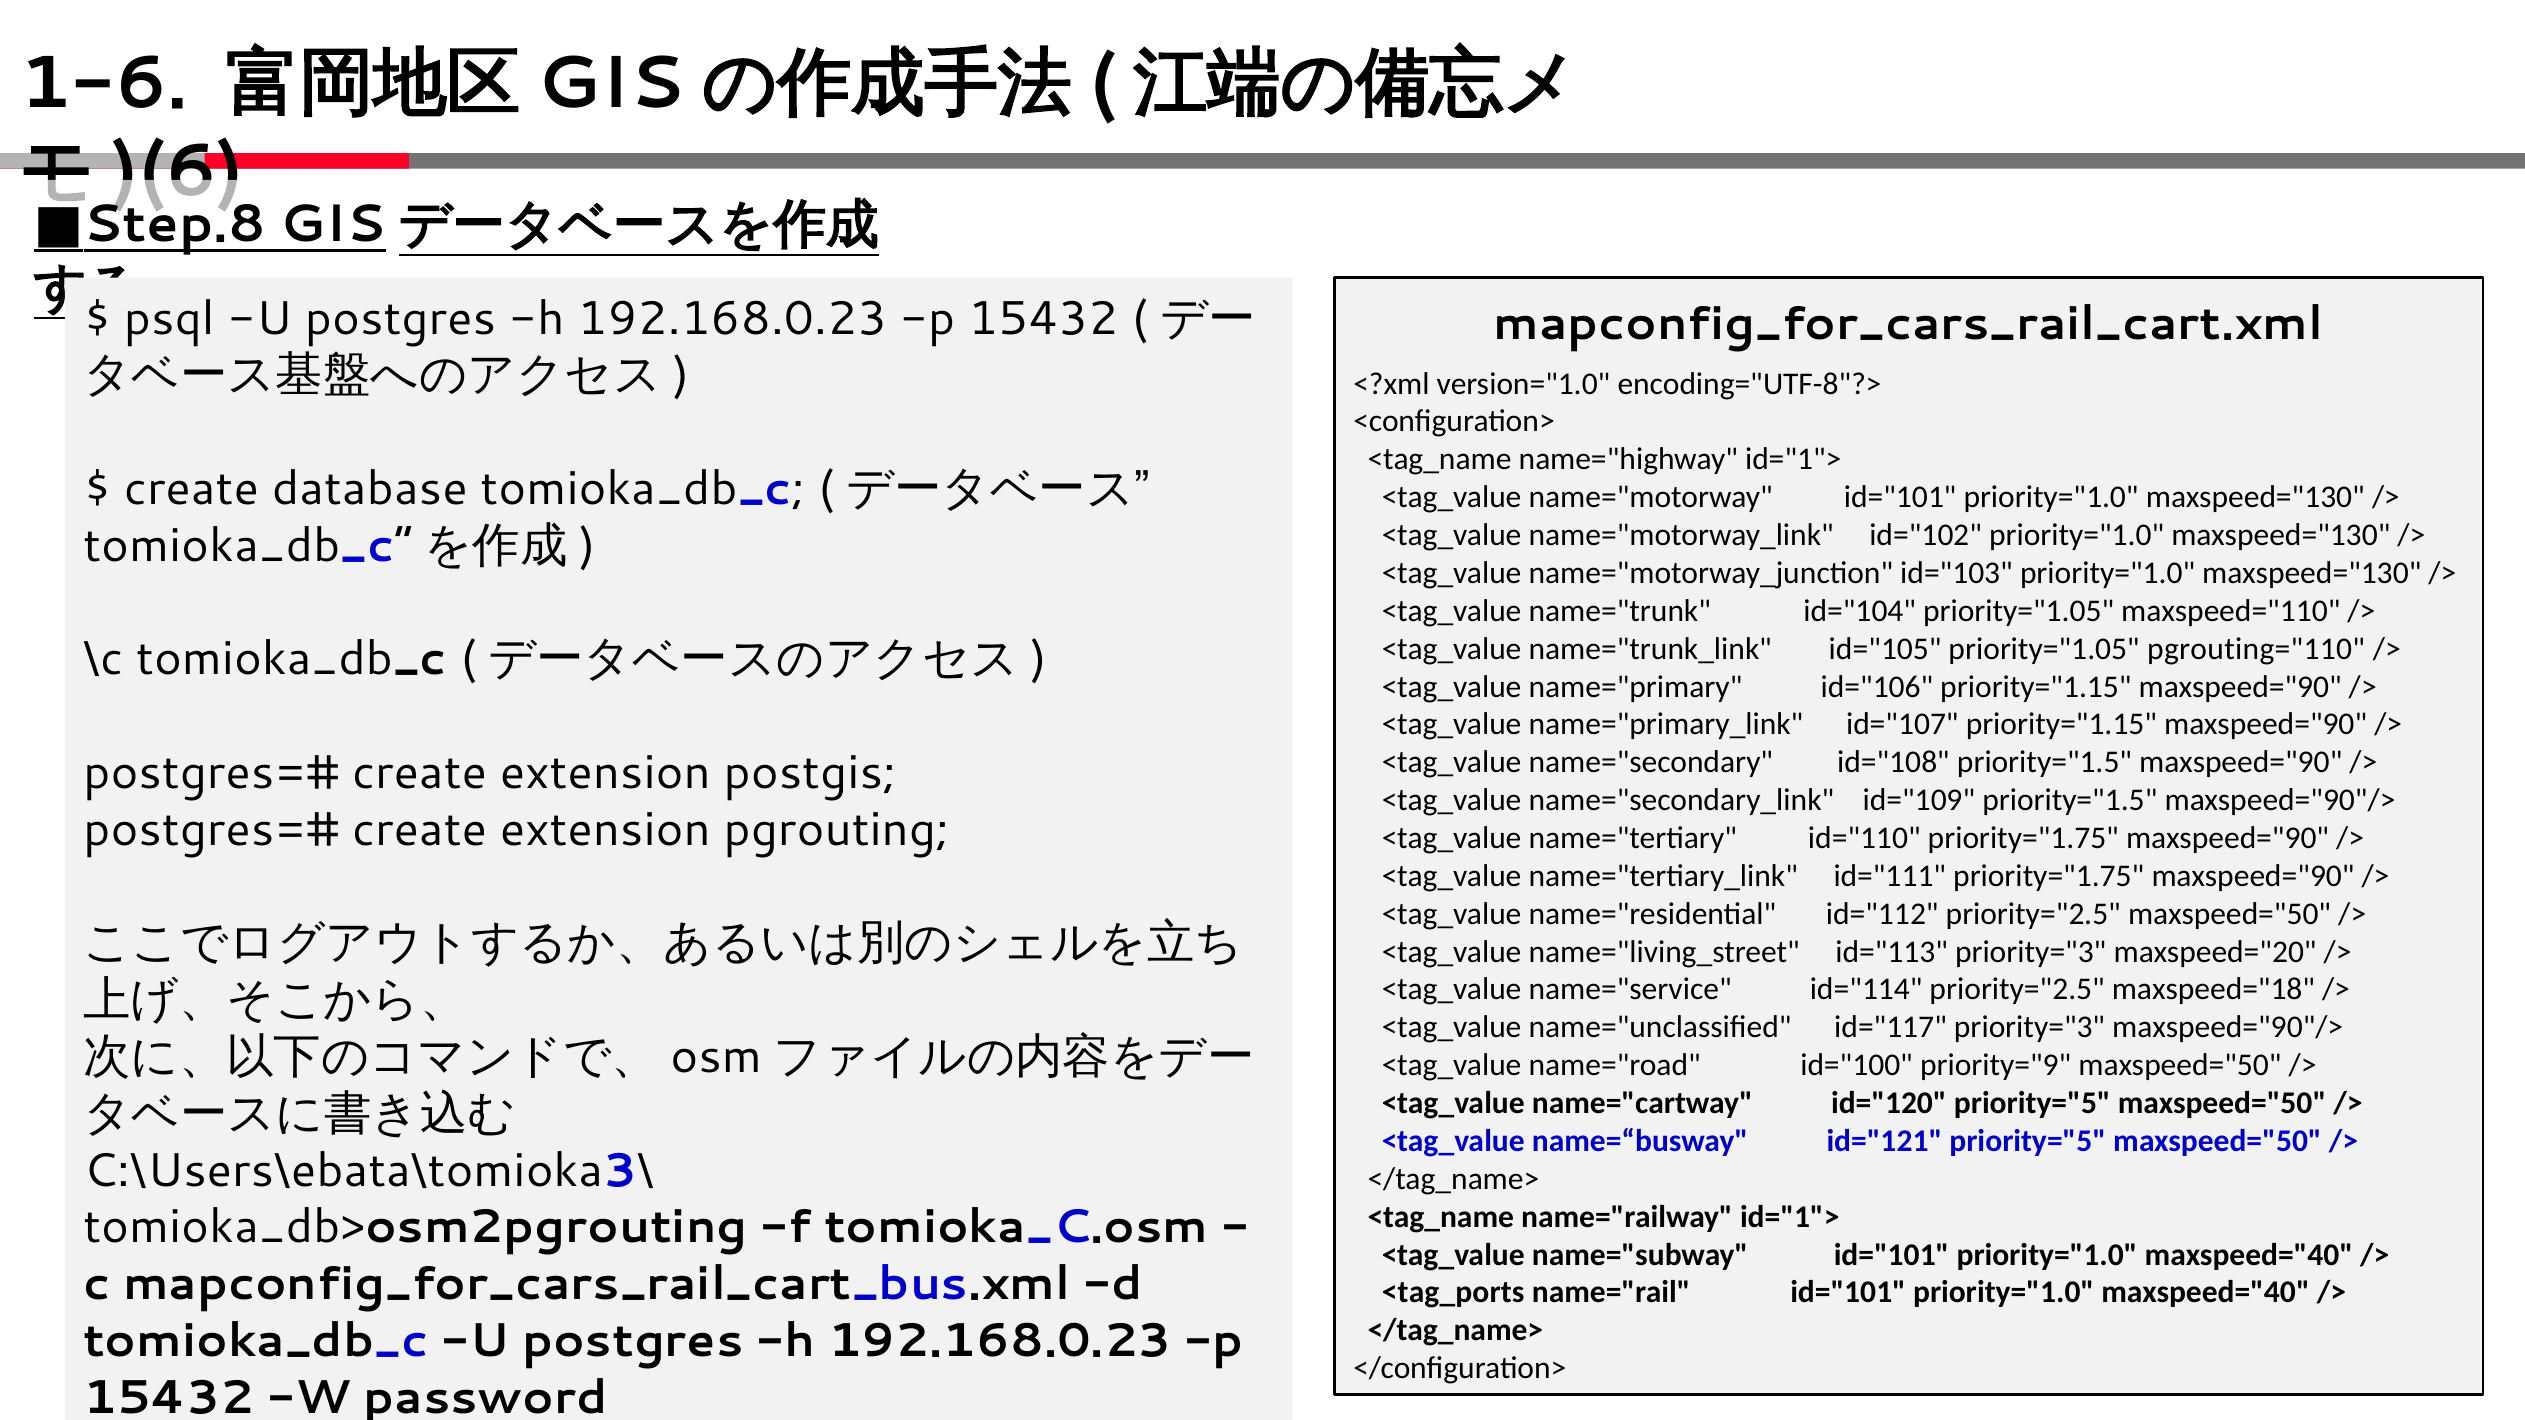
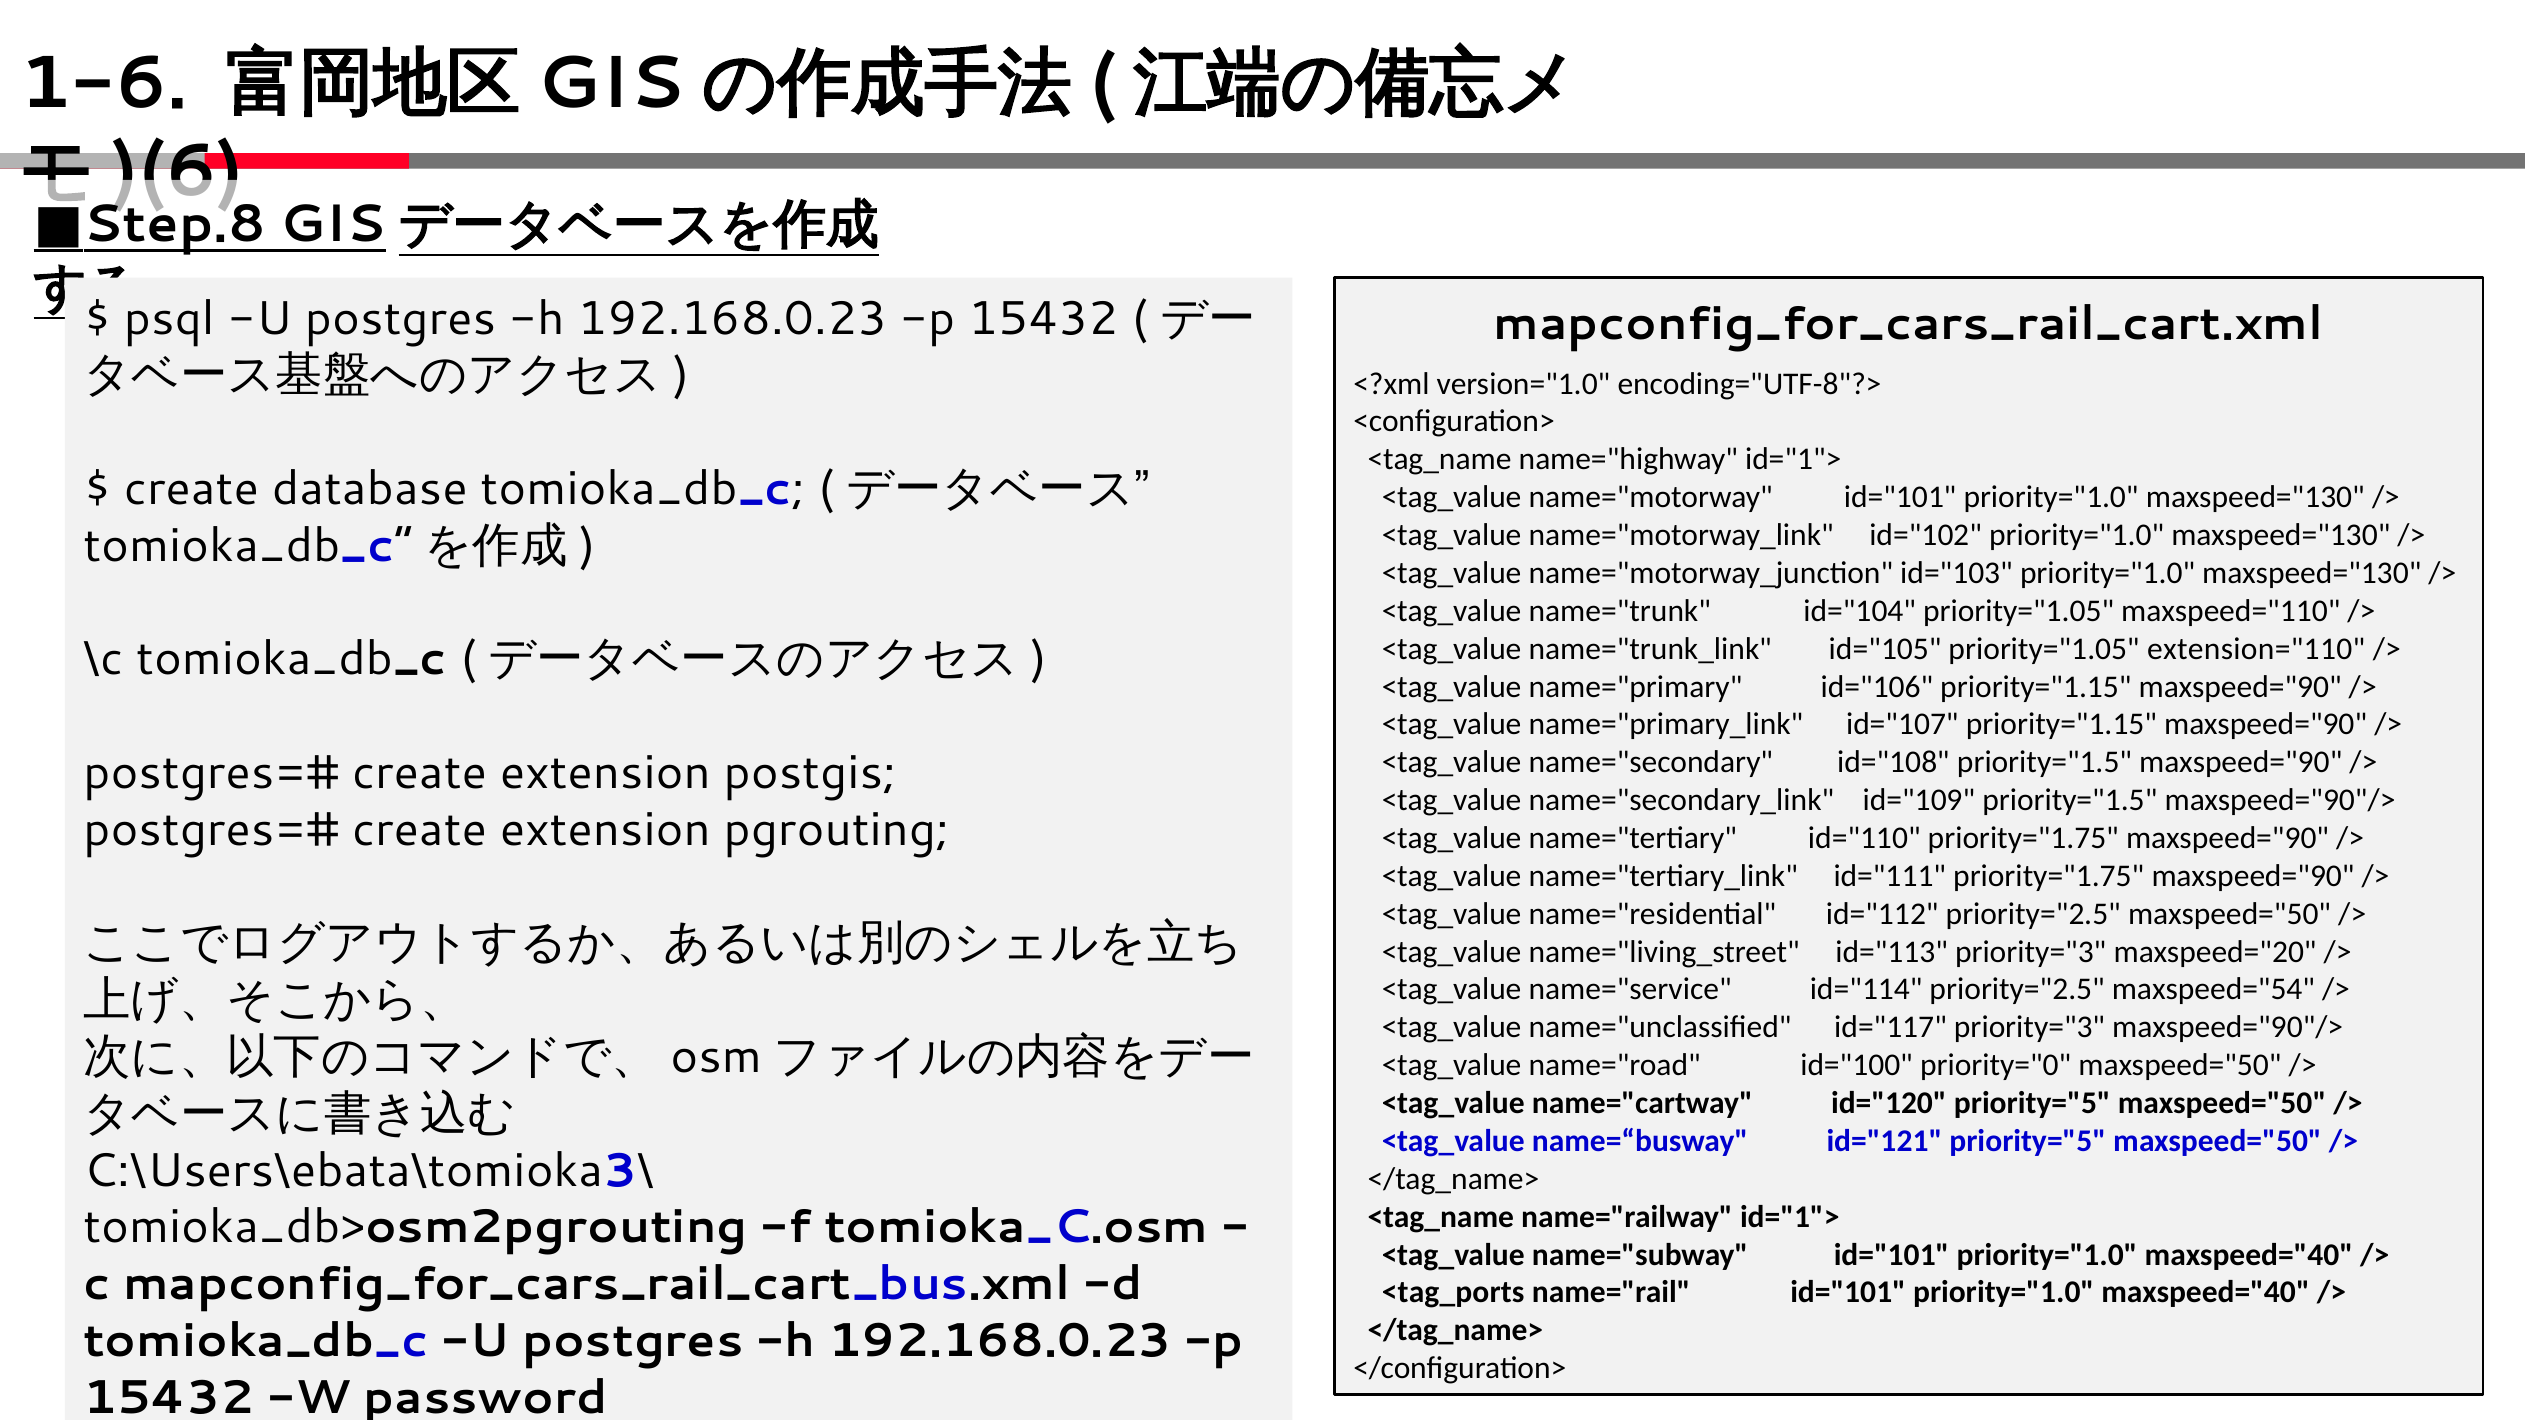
pgrouting="110: pgrouting="110 -> extension="110
maxspeed="18: maxspeed="18 -> maxspeed="54
priority="9: priority="9 -> priority="0
